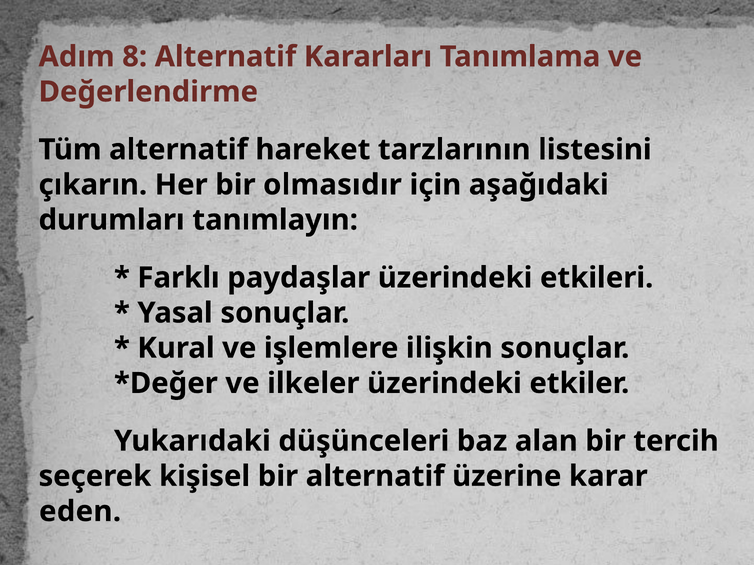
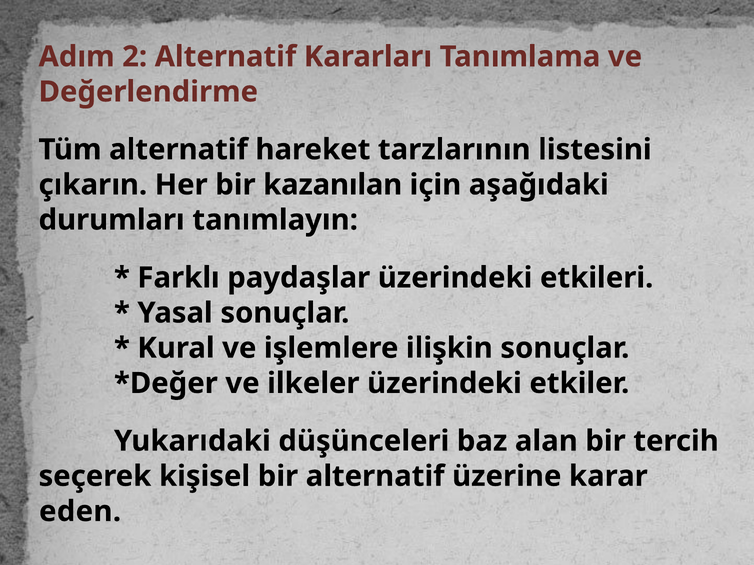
8: 8 -> 2
olmasıdır: olmasıdır -> kazanılan
